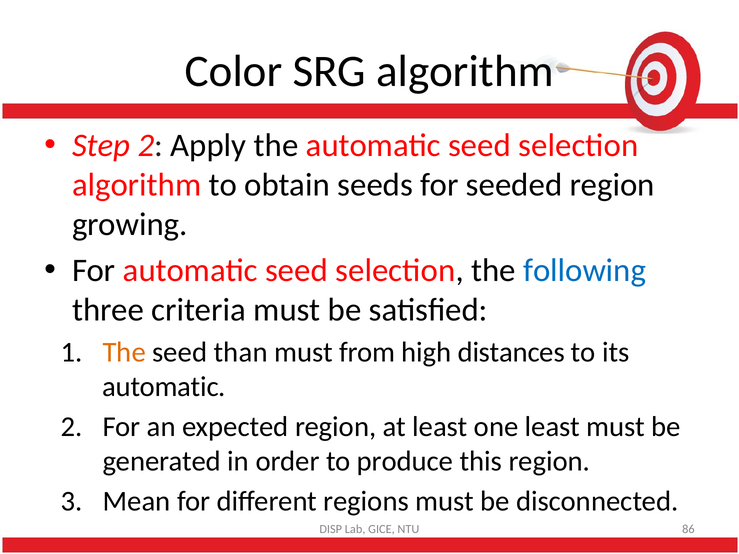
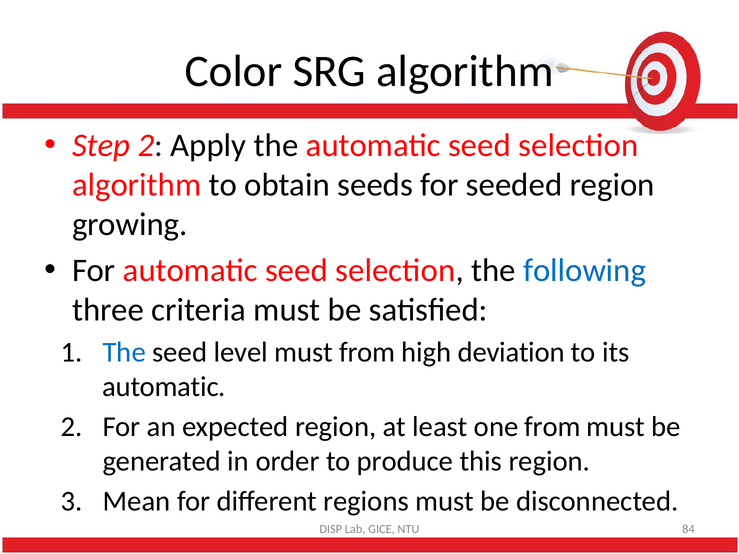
The at (124, 352) colour: orange -> blue
than: than -> level
distances: distances -> deviation
one least: least -> from
86: 86 -> 84
